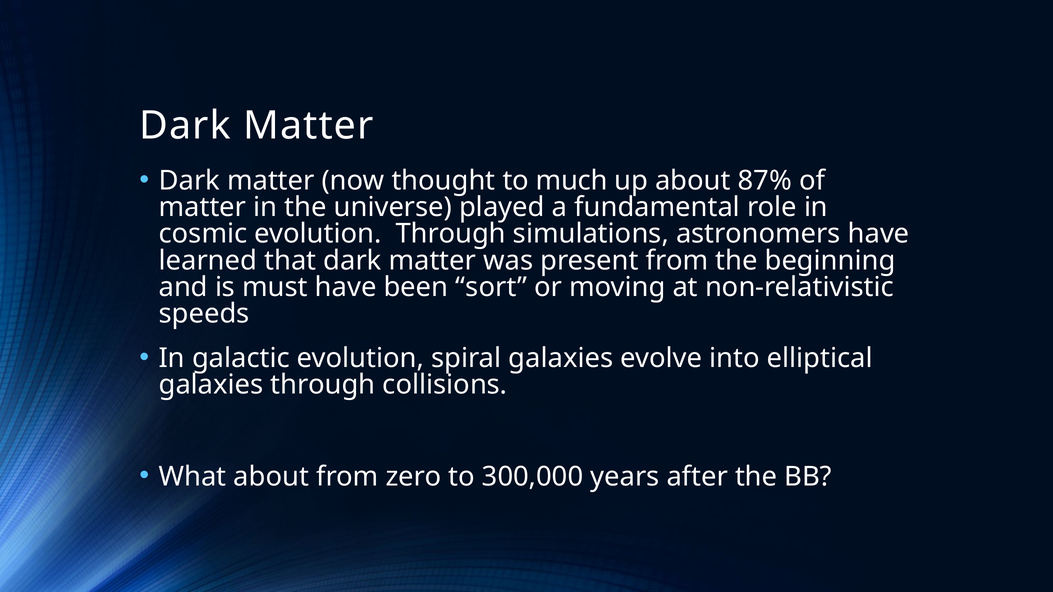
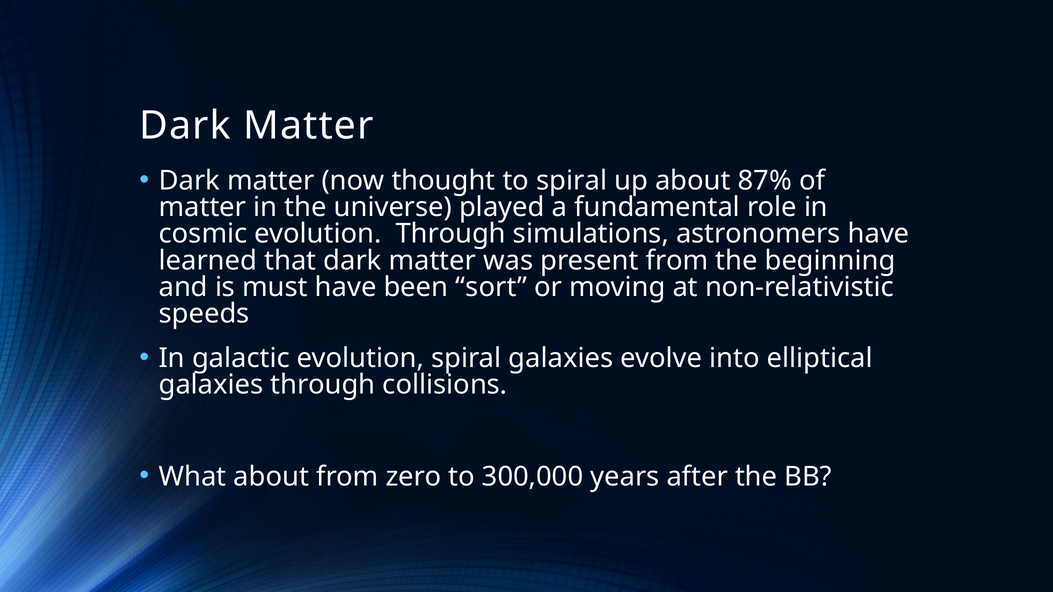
to much: much -> spiral
